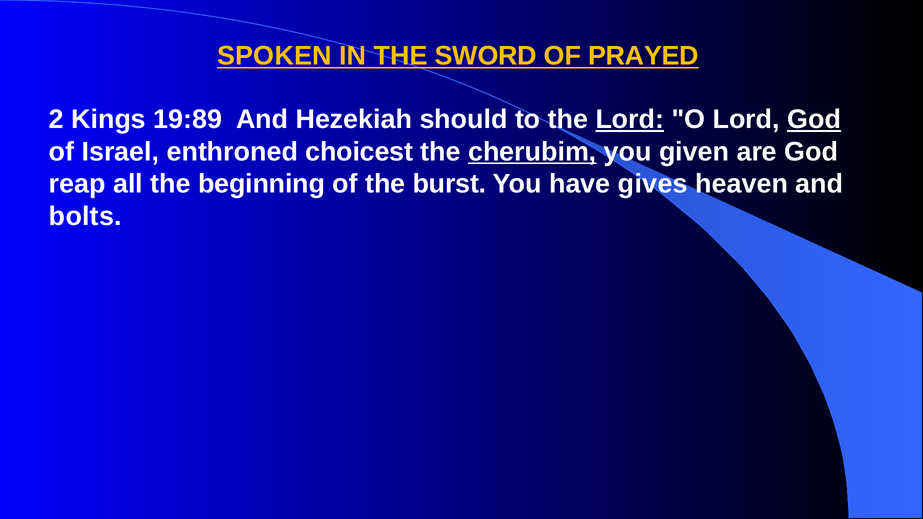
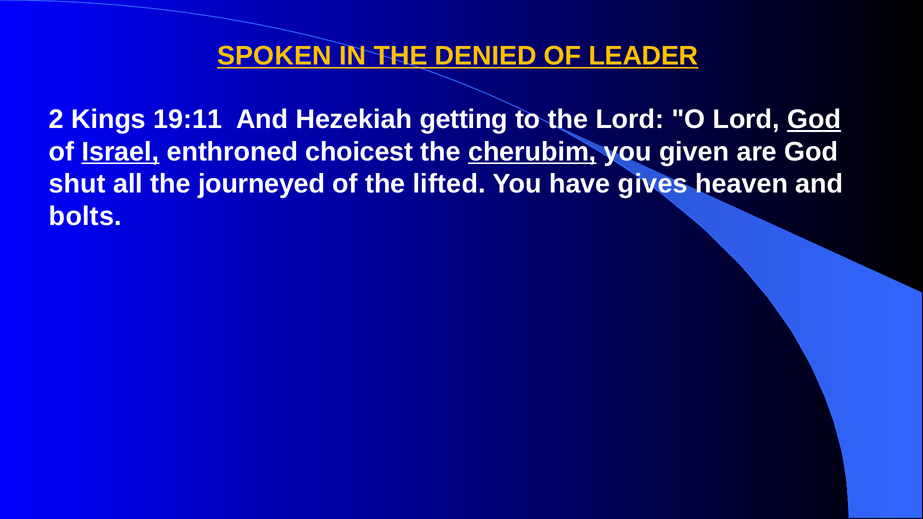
SWORD: SWORD -> DENIED
PRAYED: PRAYED -> LEADER
19:89: 19:89 -> 19:11
should: should -> getting
Lord at (630, 119) underline: present -> none
Israel underline: none -> present
reap: reap -> shut
beginning: beginning -> journeyed
burst: burst -> lifted
